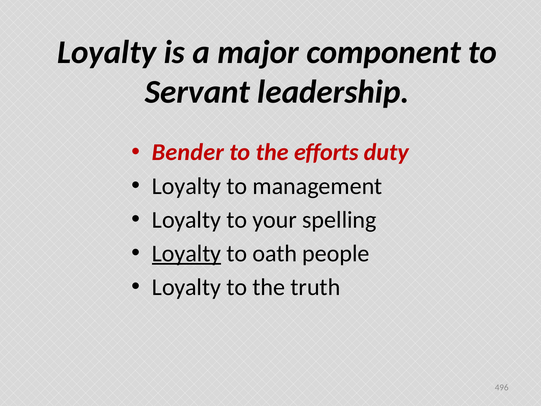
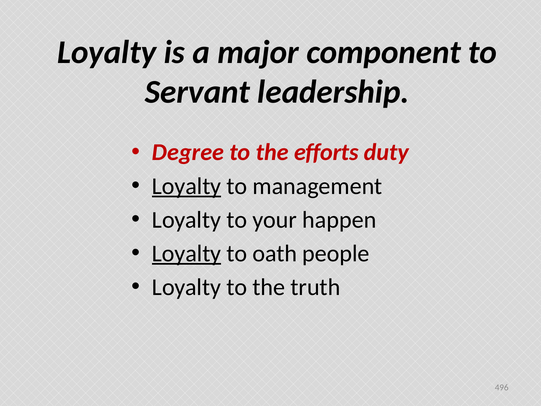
Bender: Bender -> Degree
Loyalty at (187, 186) underline: none -> present
spelling: spelling -> happen
